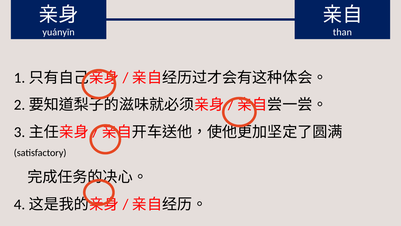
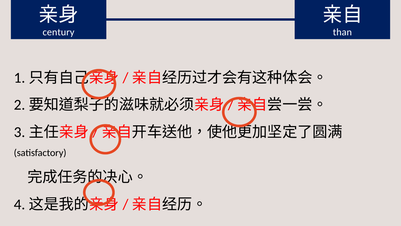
yuányīn: yuányīn -> century
